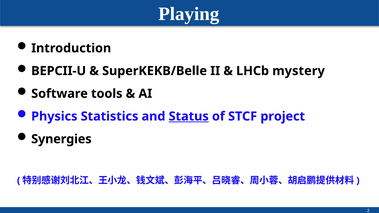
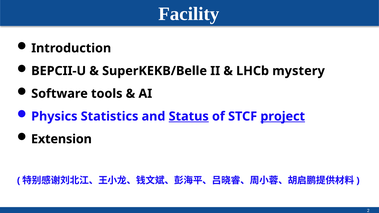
Playing: Playing -> Facility
project underline: none -> present
Synergies: Synergies -> Extension
